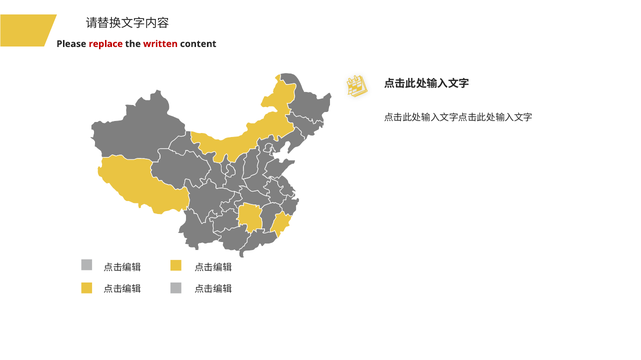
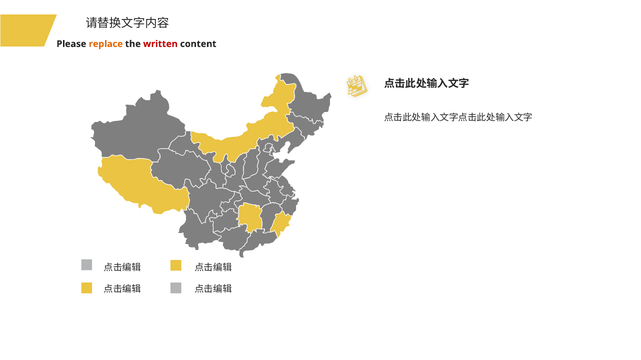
replace colour: red -> orange
